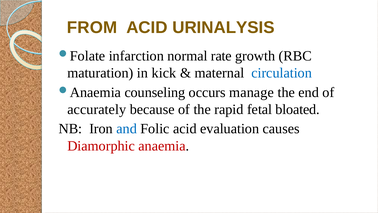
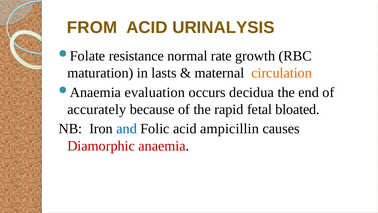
infarction: infarction -> resistance
kick: kick -> lasts
circulation colour: blue -> orange
counseling: counseling -> evaluation
manage: manage -> decidua
evaluation: evaluation -> ampicillin
